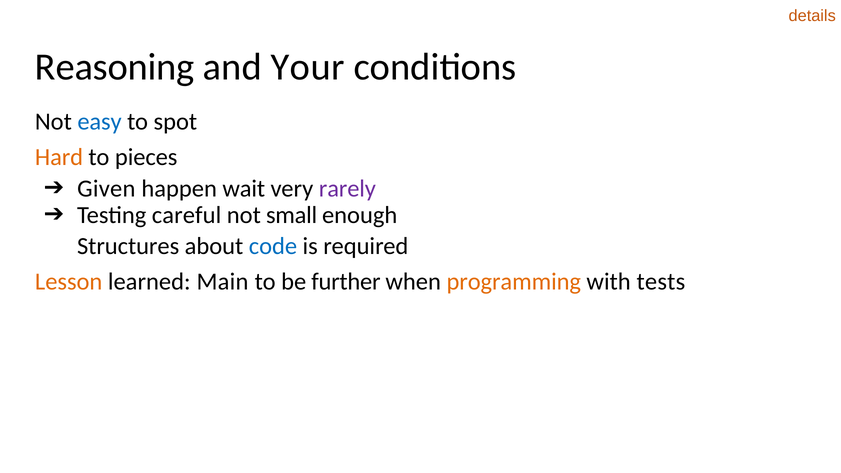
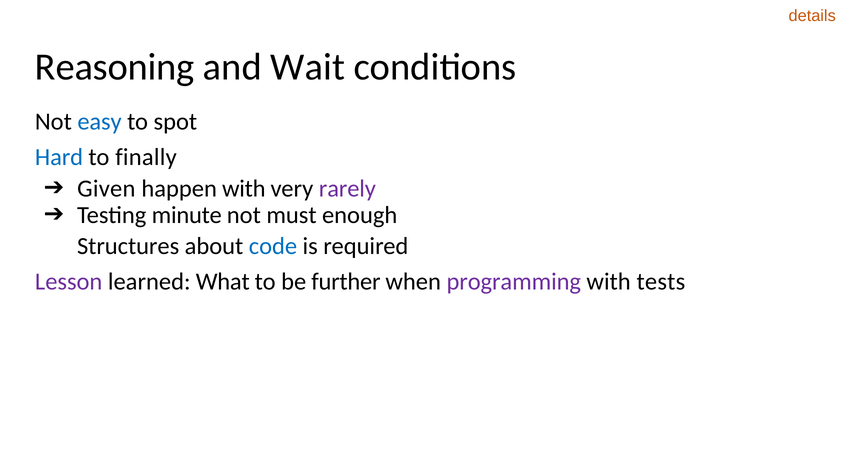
Your: Your -> Wait
Hard colour: orange -> blue
pieces: pieces -> finally
happen wait: wait -> with
careful: careful -> minute
small: small -> must
Lesson colour: orange -> purple
Main: Main -> What
programming colour: orange -> purple
